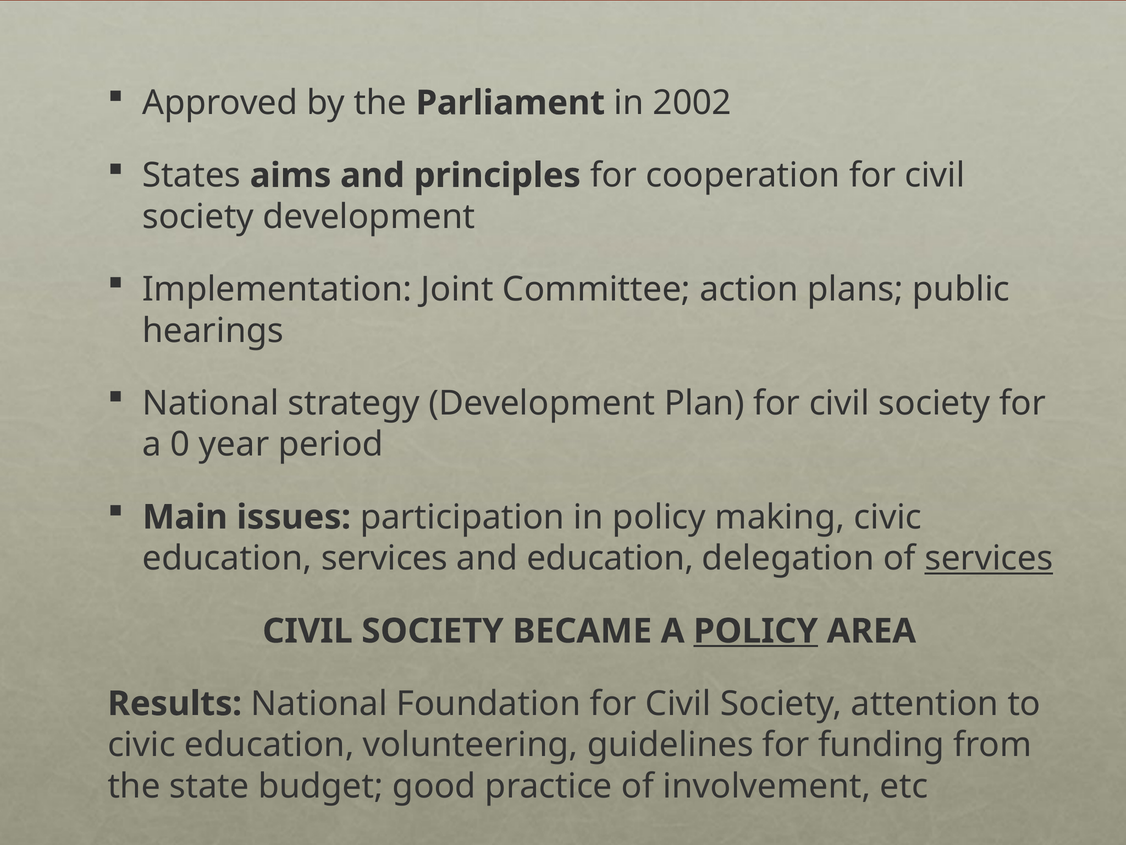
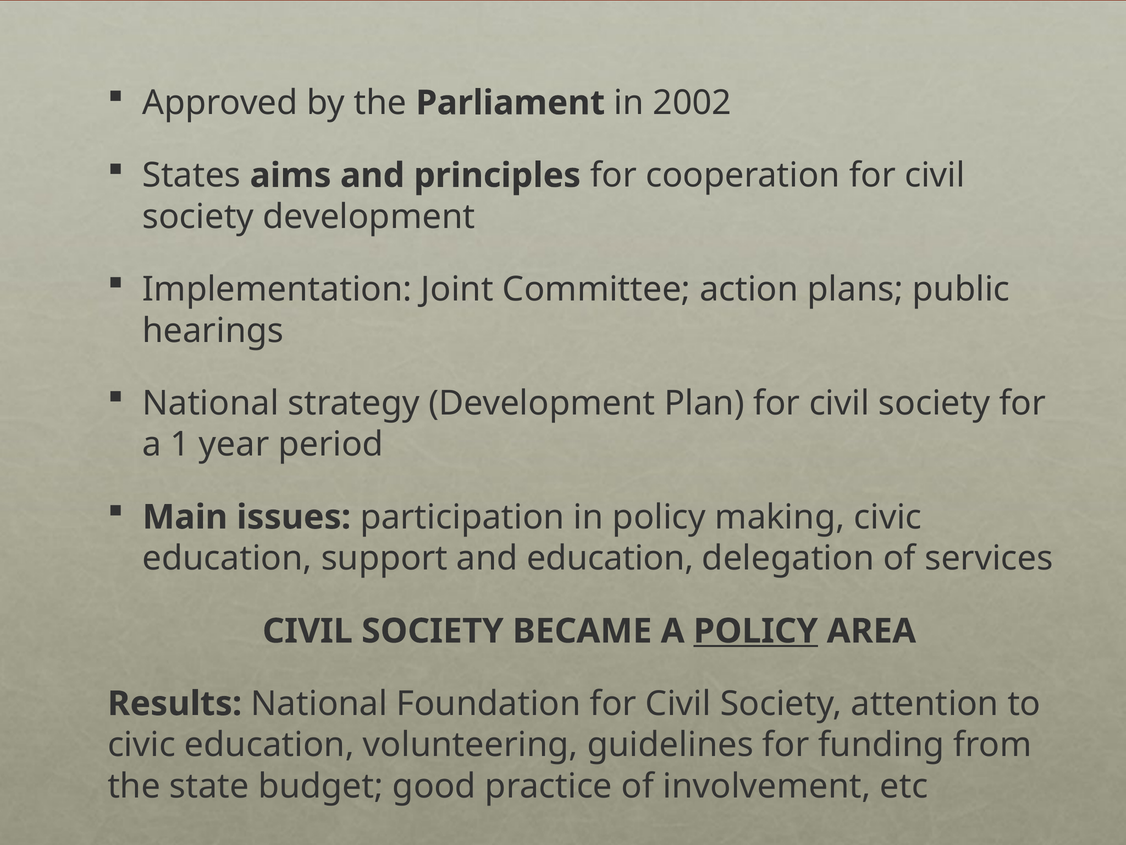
0: 0 -> 1
education services: services -> support
services at (989, 558) underline: present -> none
